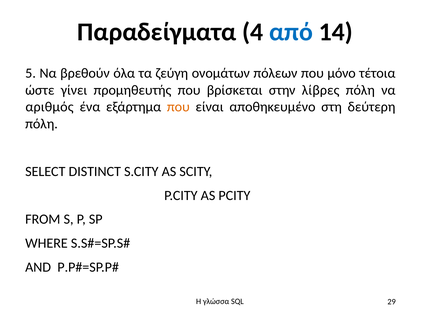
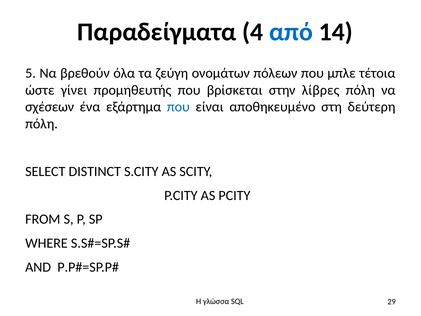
μόνο: μόνο -> μπλε
αριθμός: αριθμός -> σχέσεων
που at (178, 107) colour: orange -> blue
